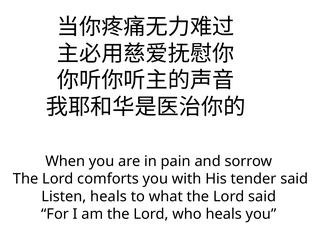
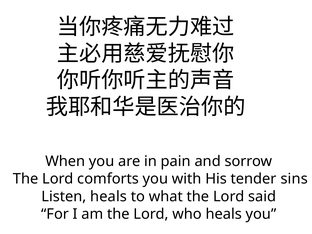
tender said: said -> sins
